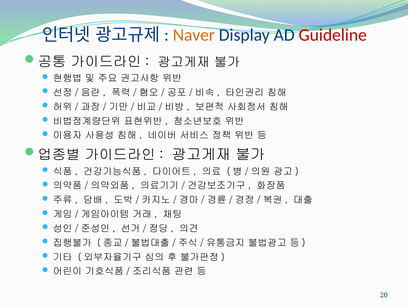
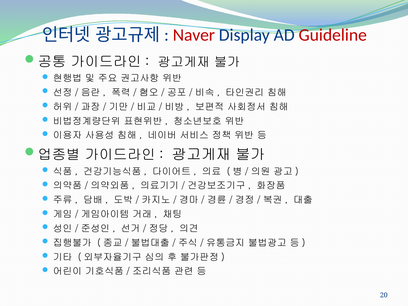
Naver colour: orange -> red
